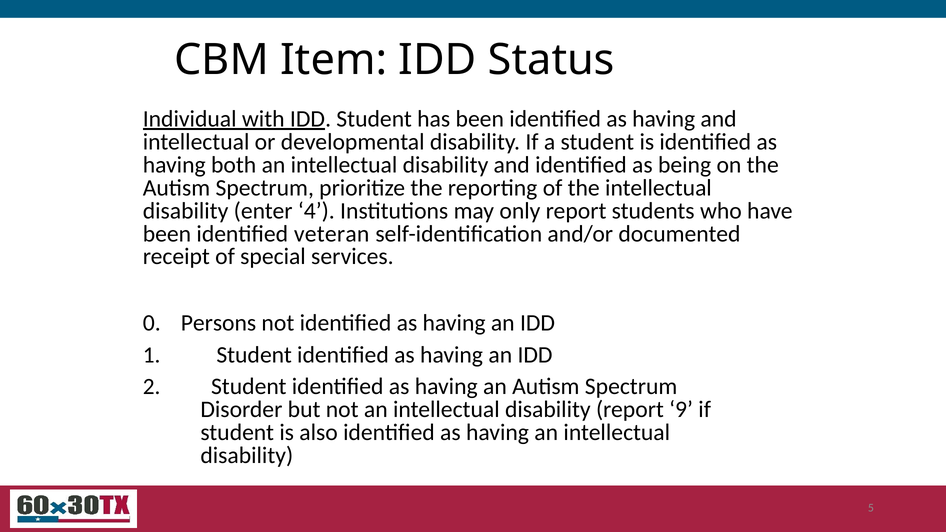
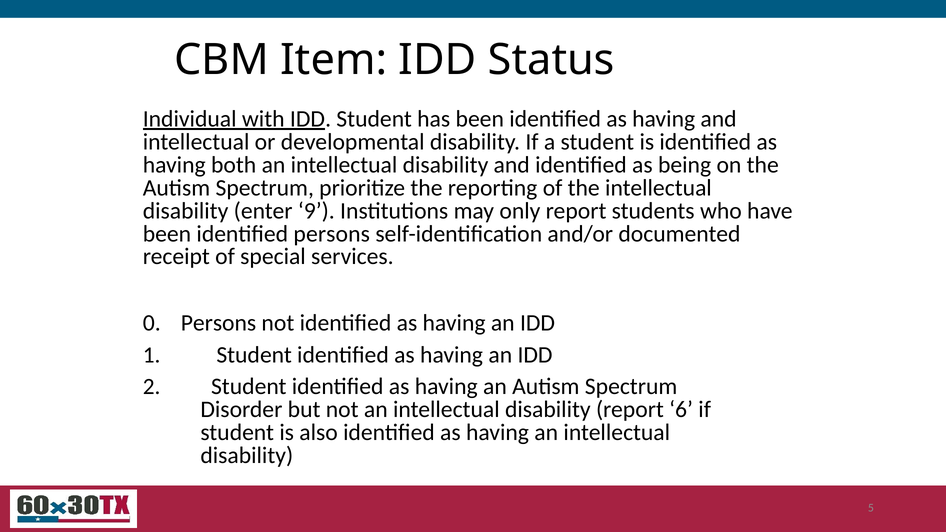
4: 4 -> 9
identified veteran: veteran -> persons
9: 9 -> 6
